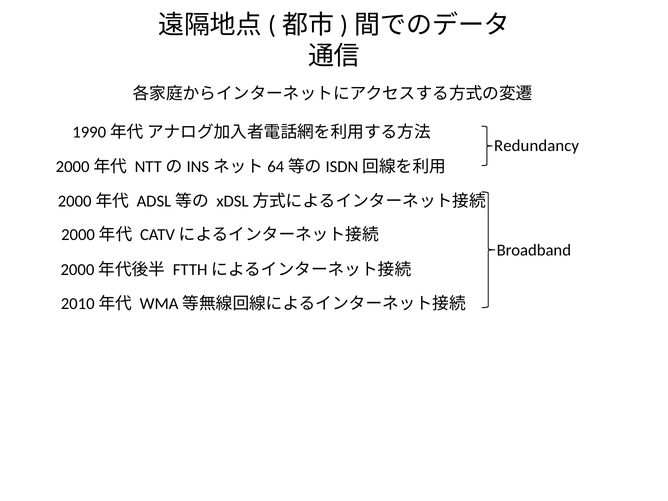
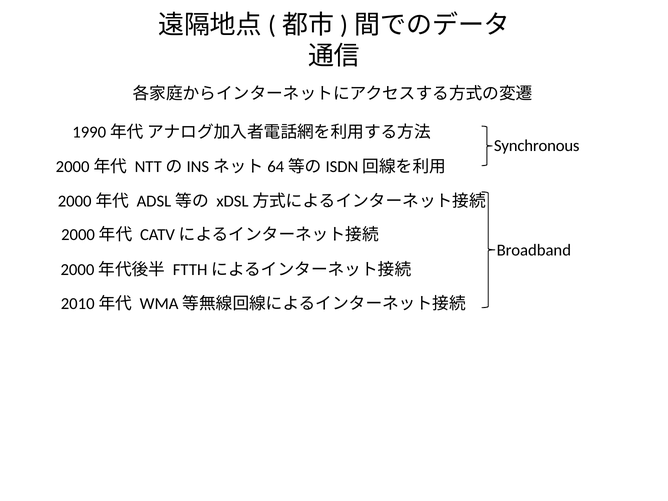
Redundancy: Redundancy -> Synchronous
